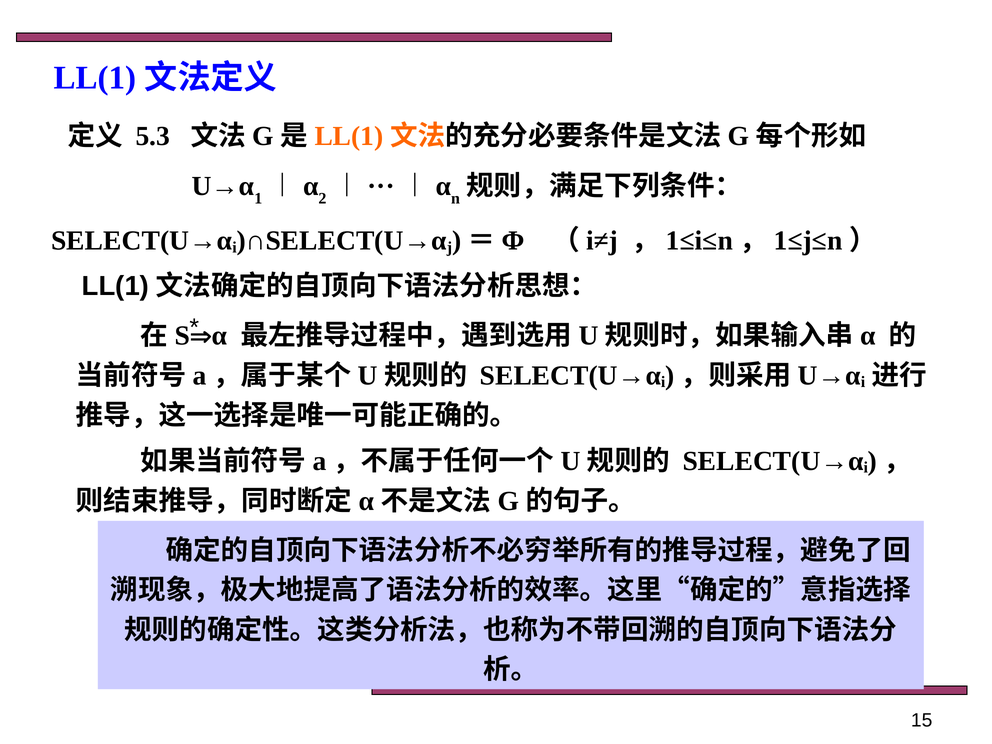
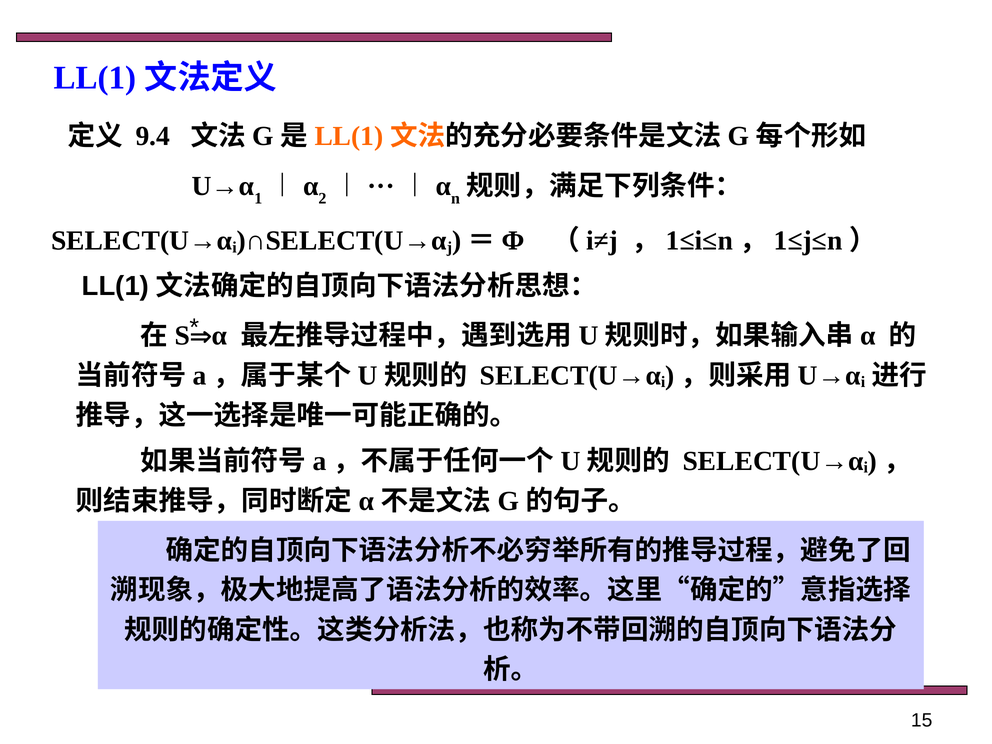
5.3: 5.3 -> 9.4
